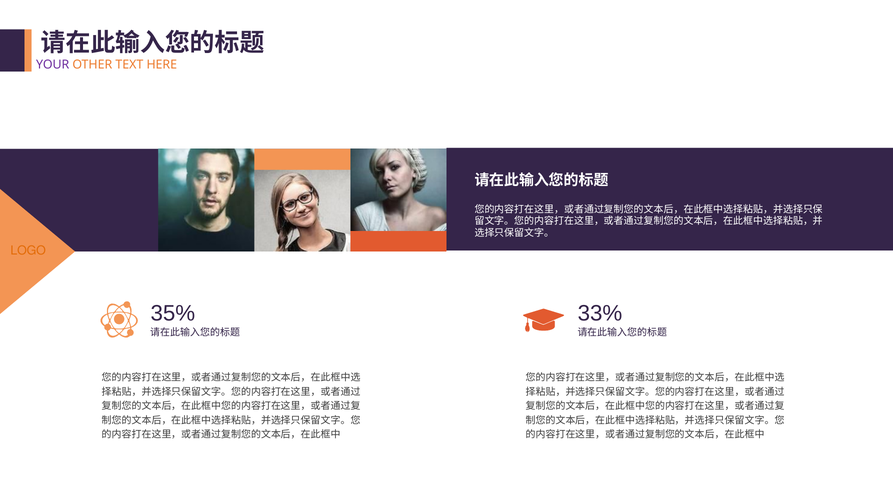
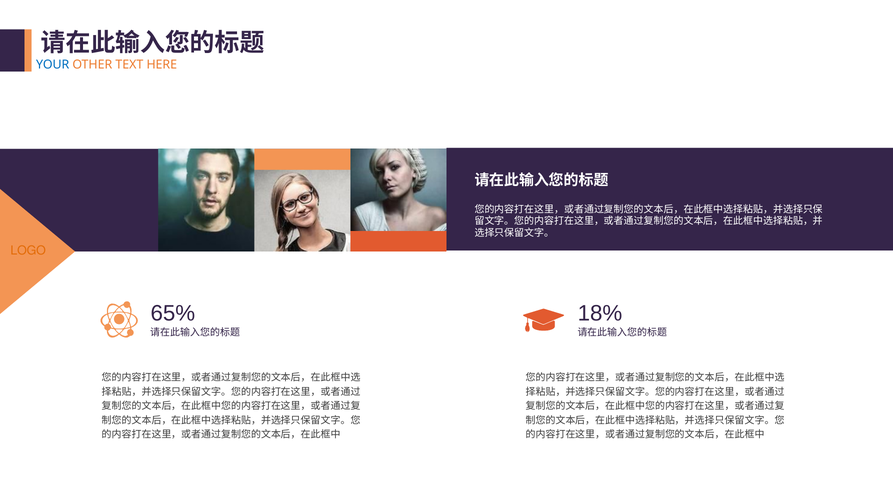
YOUR colour: purple -> blue
35%: 35% -> 65%
33%: 33% -> 18%
